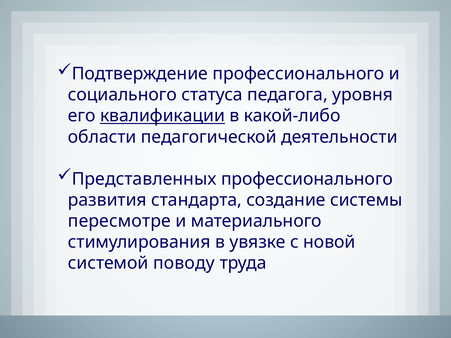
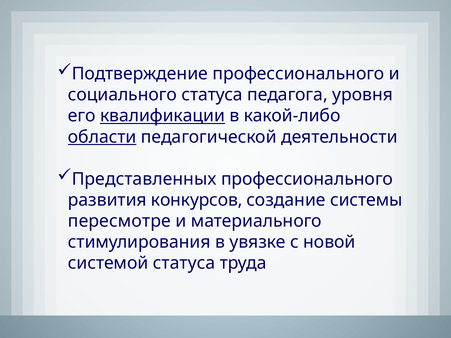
области underline: none -> present
стандарта: стандарта -> конкурсов
системой поводу: поводу -> статуса
